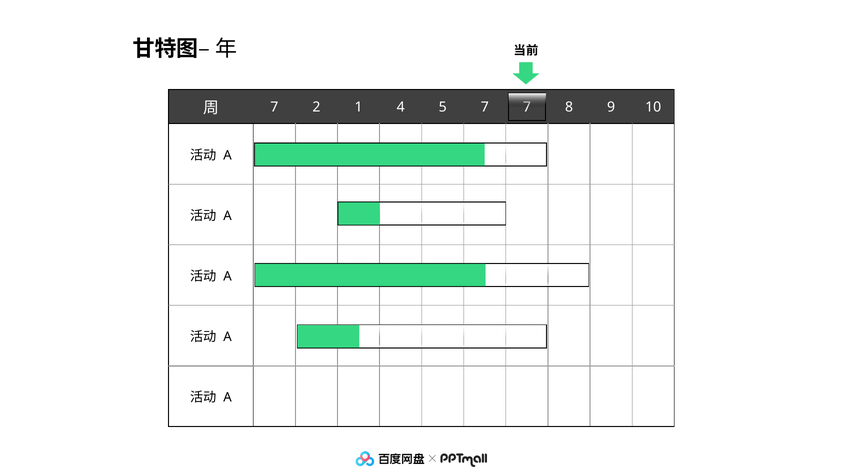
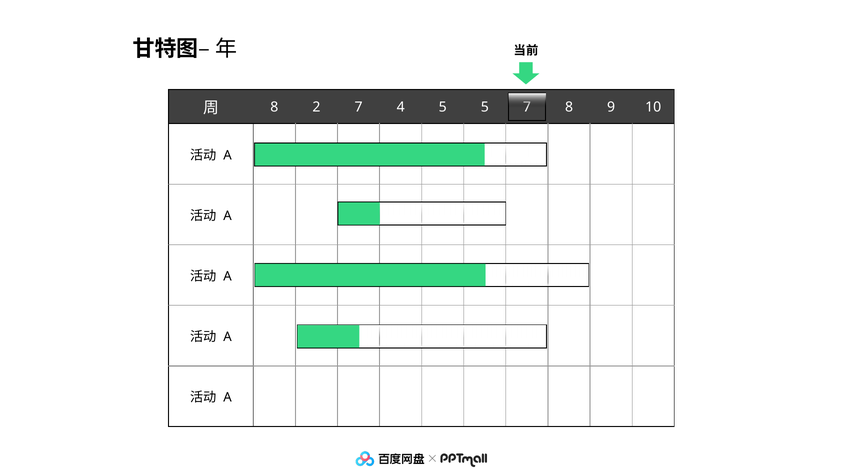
7 at (274, 107): 7 -> 8
2 1: 1 -> 7
5 7: 7 -> 5
